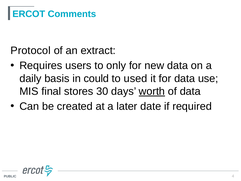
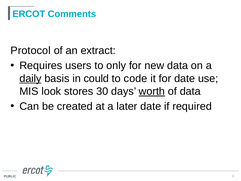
daily underline: none -> present
used: used -> code
for data: data -> date
final: final -> look
